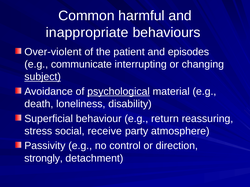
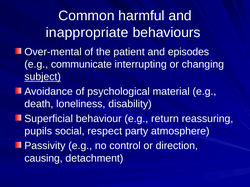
Over-violent: Over-violent -> Over-mental
psychological underline: present -> none
stress: stress -> pupils
receive: receive -> respect
strongly: strongly -> causing
